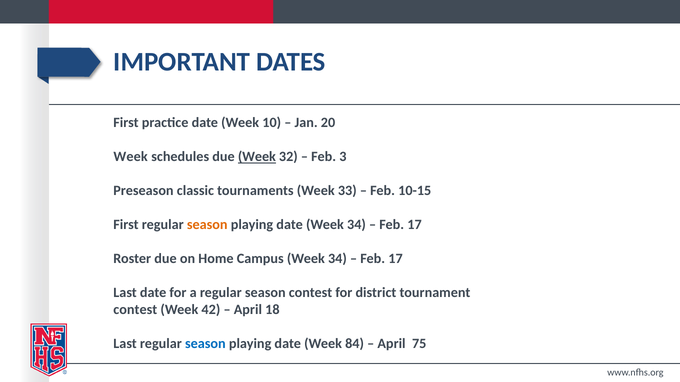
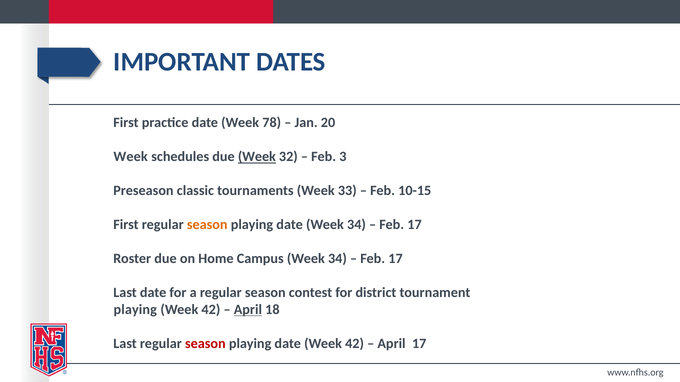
10: 10 -> 78
contest at (135, 310): contest -> playing
April at (248, 310) underline: none -> present
season at (205, 344) colour: blue -> red
date Week 84: 84 -> 42
April 75: 75 -> 17
